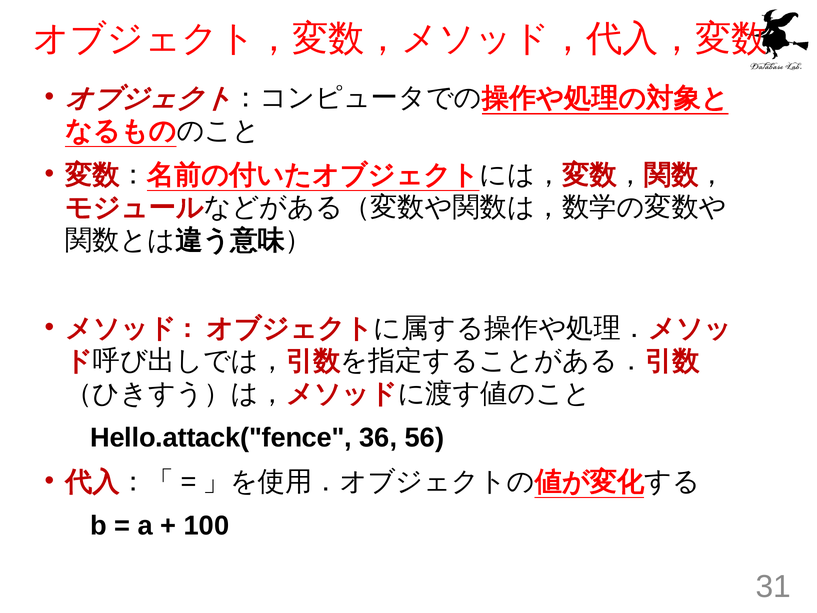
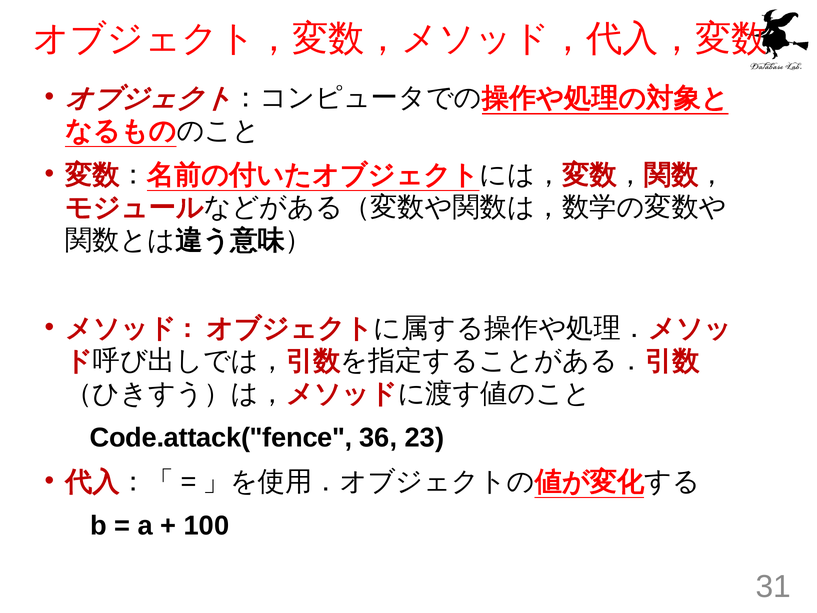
Hello.attack("fence: Hello.attack("fence -> Code.attack("fence
56: 56 -> 23
